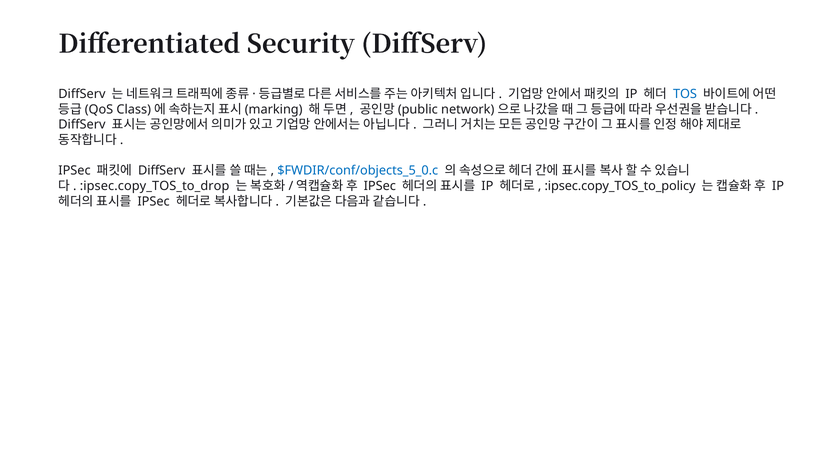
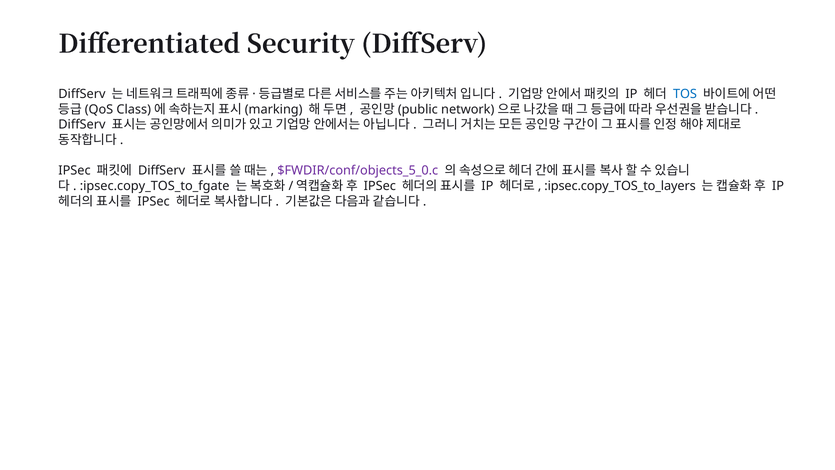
$FWDIR/conf/objects_5_0.c colour: blue -> purple
:ipsec.copy_TOS_to_drop: :ipsec.copy_TOS_to_drop -> :ipsec.copy_TOS_to_fgate
:ipsec.copy_TOS_to_policy: :ipsec.copy_TOS_to_policy -> :ipsec.copy_TOS_to_layers
